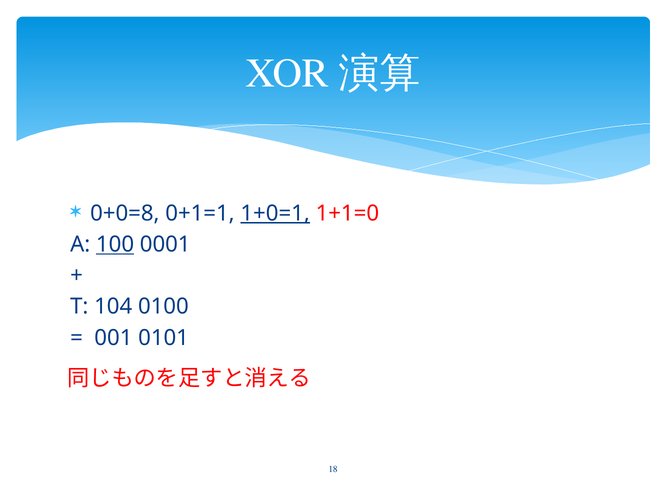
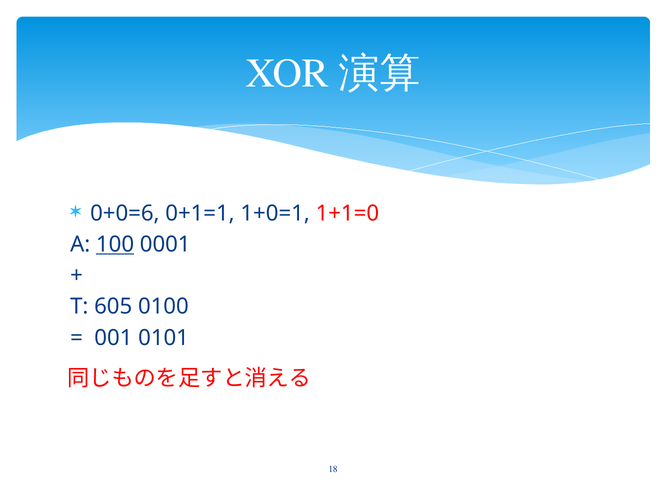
0+0=8: 0+0=8 -> 0+0=6
1+0=1 underline: present -> none
104: 104 -> 605
